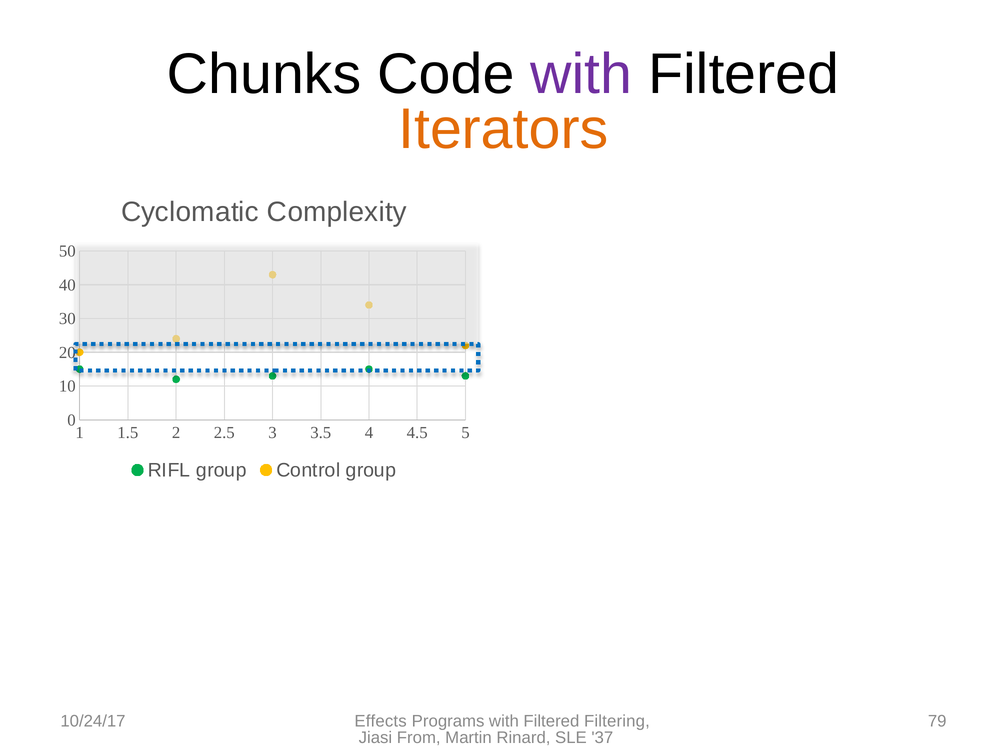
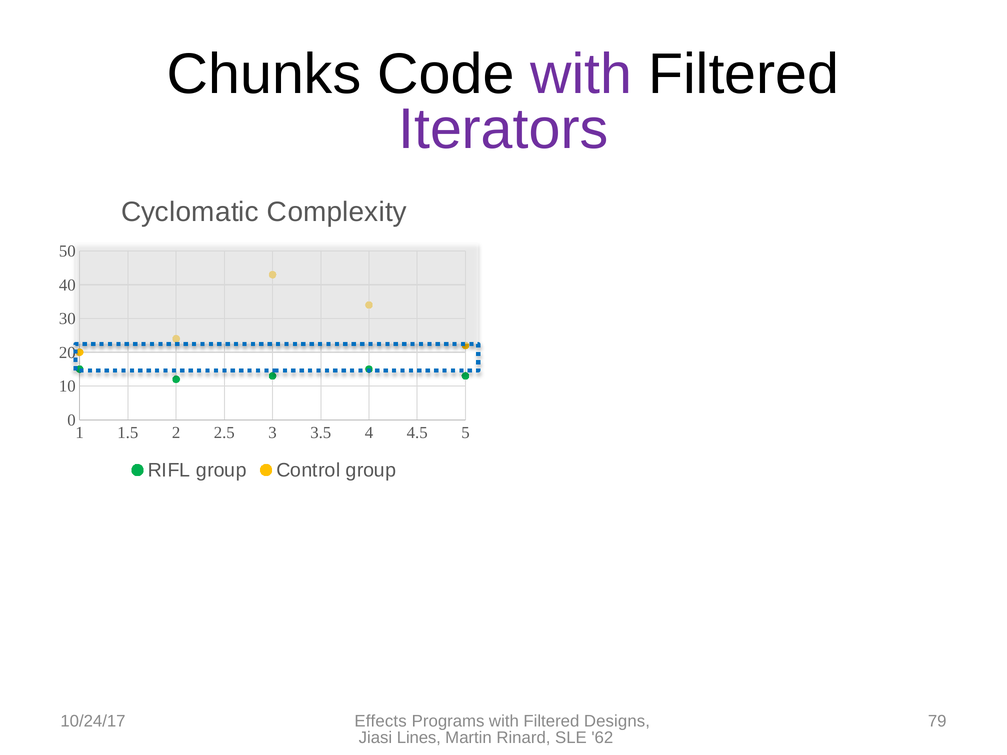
Iterators colour: orange -> purple
Filtering: Filtering -> Designs
From: From -> Lines
37: 37 -> 62
